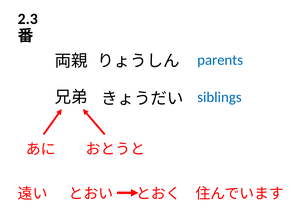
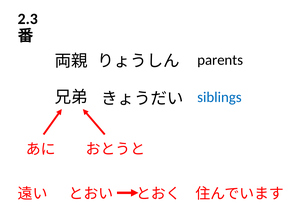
parents colour: blue -> black
